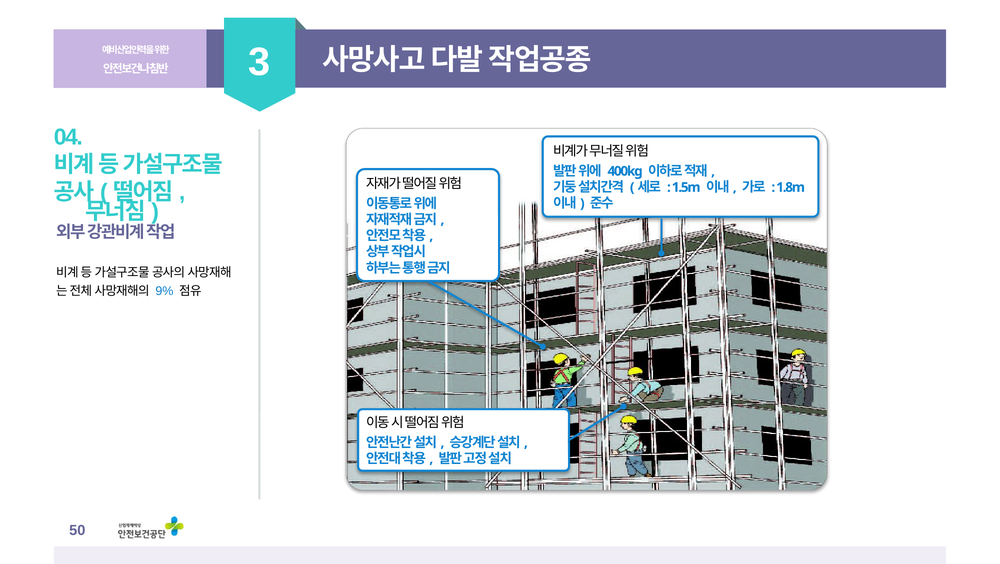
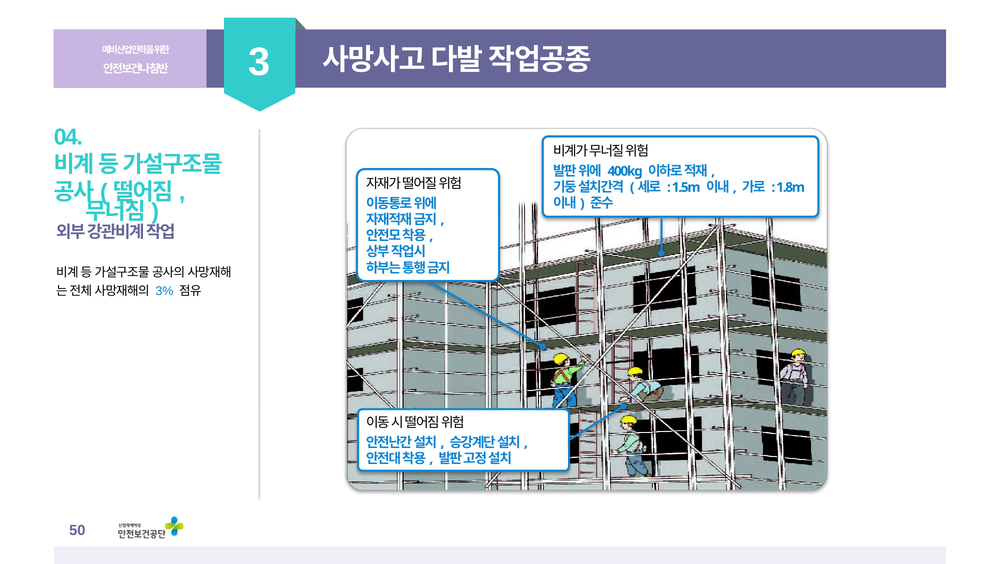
9%: 9% -> 3%
